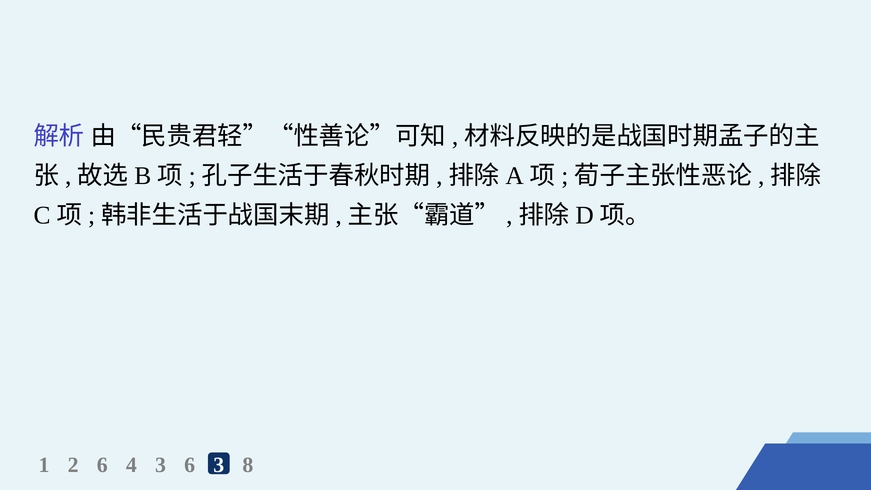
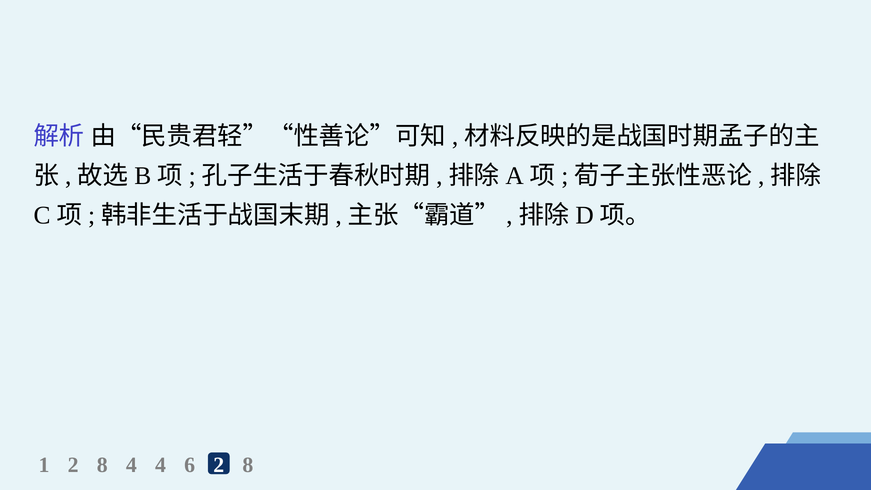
1 2 6: 6 -> 8
4 3: 3 -> 4
6 3: 3 -> 2
